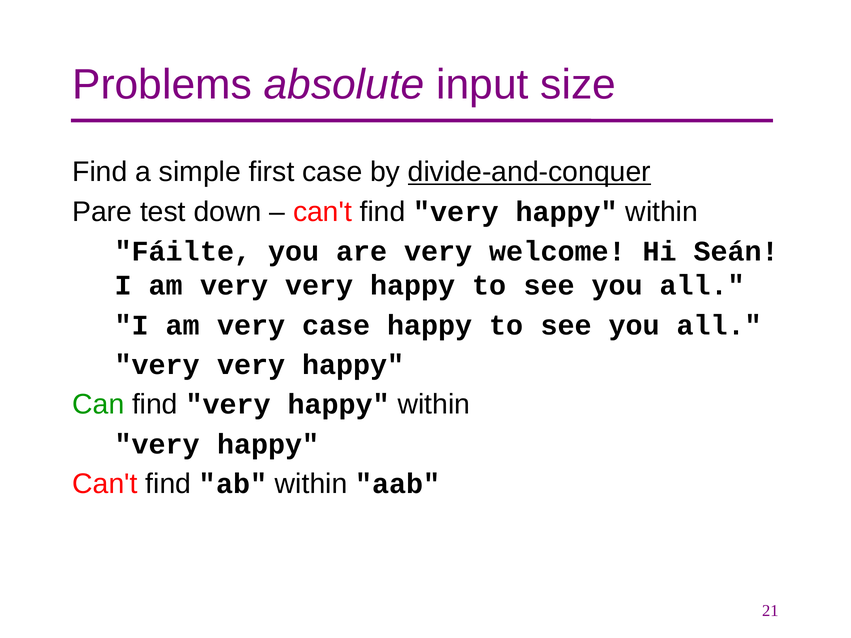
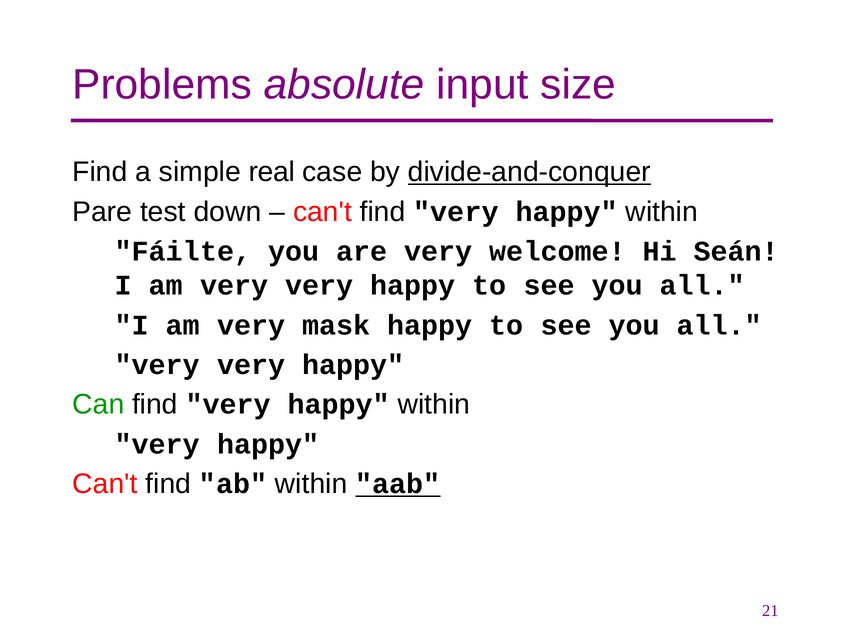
first: first -> real
very case: case -> mask
aab underline: none -> present
